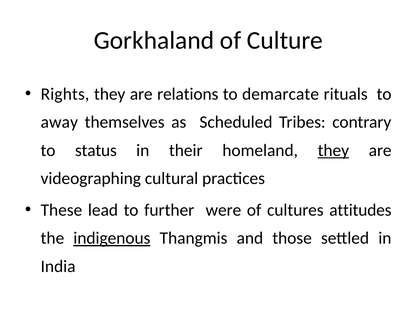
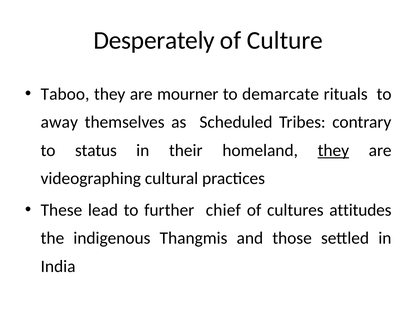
Gorkhaland: Gorkhaland -> Desperately
Rights: Rights -> Taboo
relations: relations -> mourner
were: were -> chief
indigenous underline: present -> none
